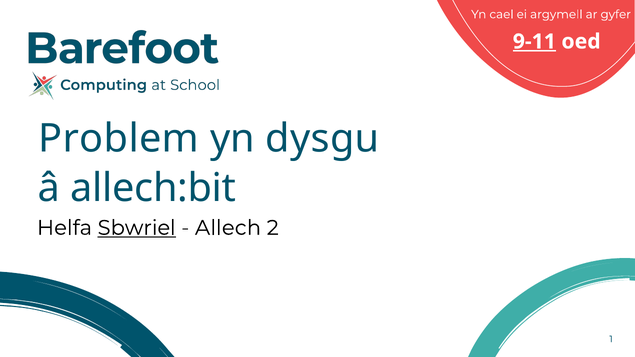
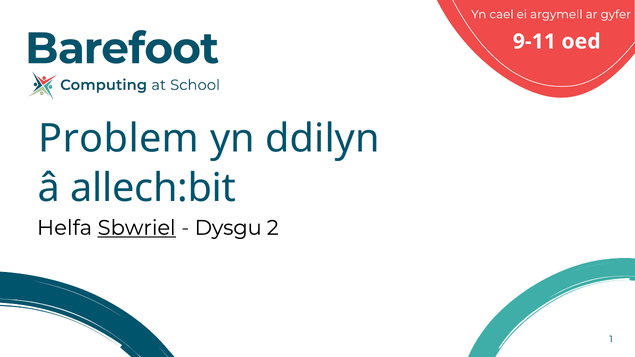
9-11 underline: present -> none
dysgu: dysgu -> ddilyn
Allech: Allech -> Dysgu
